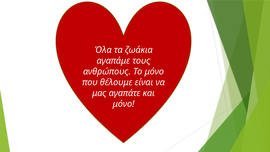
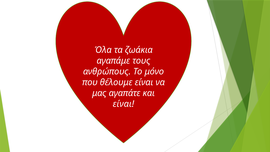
μόνο at (124, 104): μόνο -> είναι
